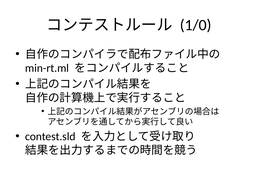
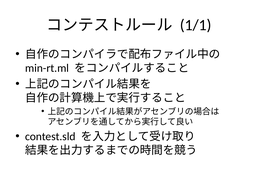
1/0: 1/0 -> 1/1
